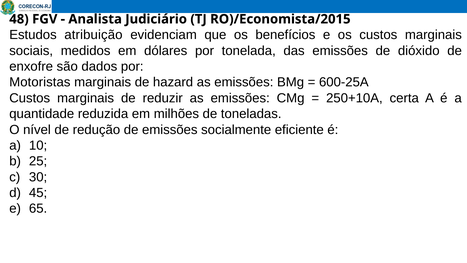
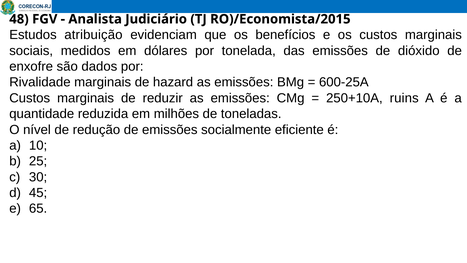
Motoristas: Motoristas -> Rivalidade
certa: certa -> ruins
